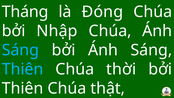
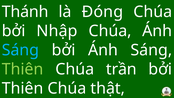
Tháng: Tháng -> Thánh
Thiên at (23, 69) colour: light blue -> light green
thời: thời -> trần
